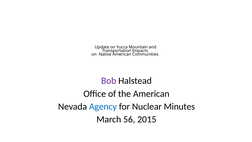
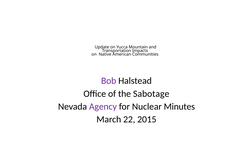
the American: American -> Sabotage
Agency colour: blue -> purple
56: 56 -> 22
